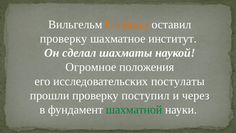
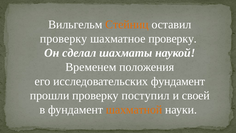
шахматное институт: институт -> проверку
Огромное: Огромное -> Временем
исследовательских постулаты: постулаты -> фундамент
через: через -> своей
шахматной colour: green -> orange
